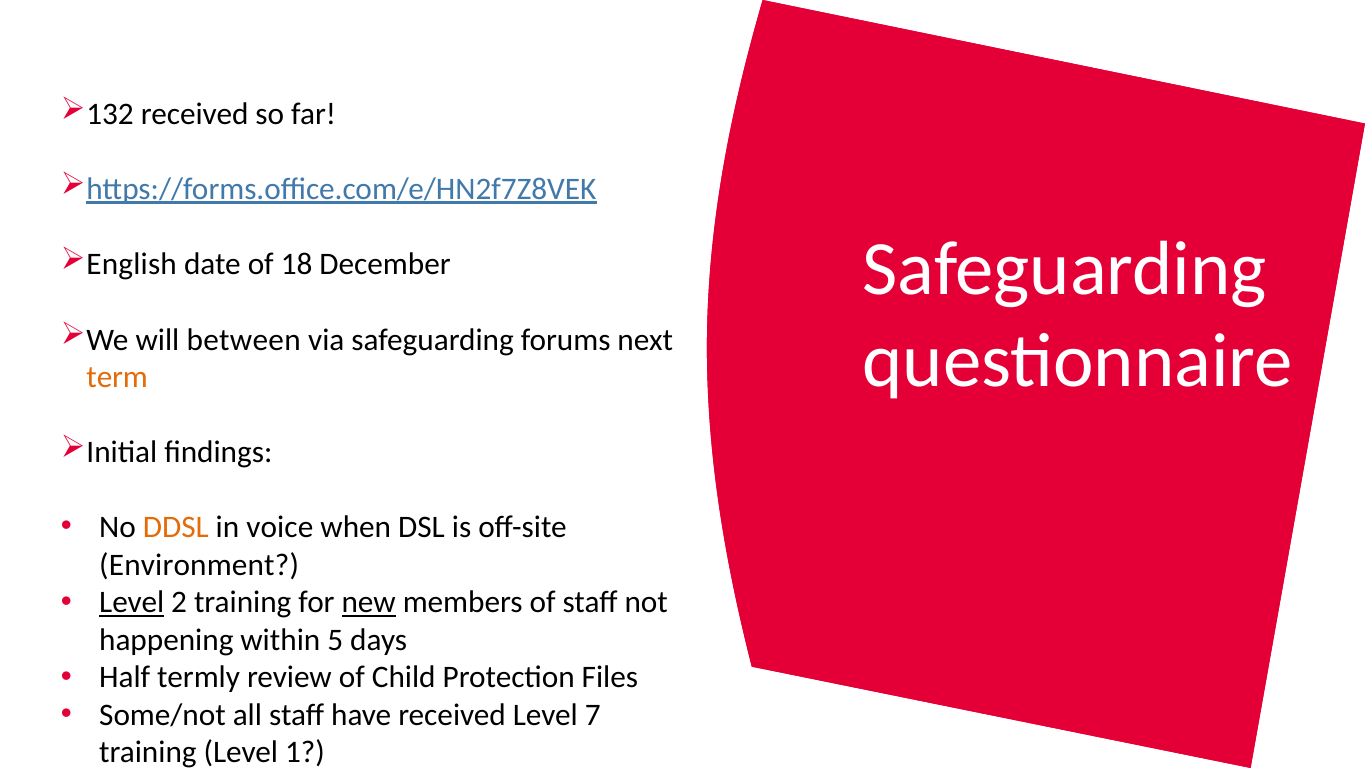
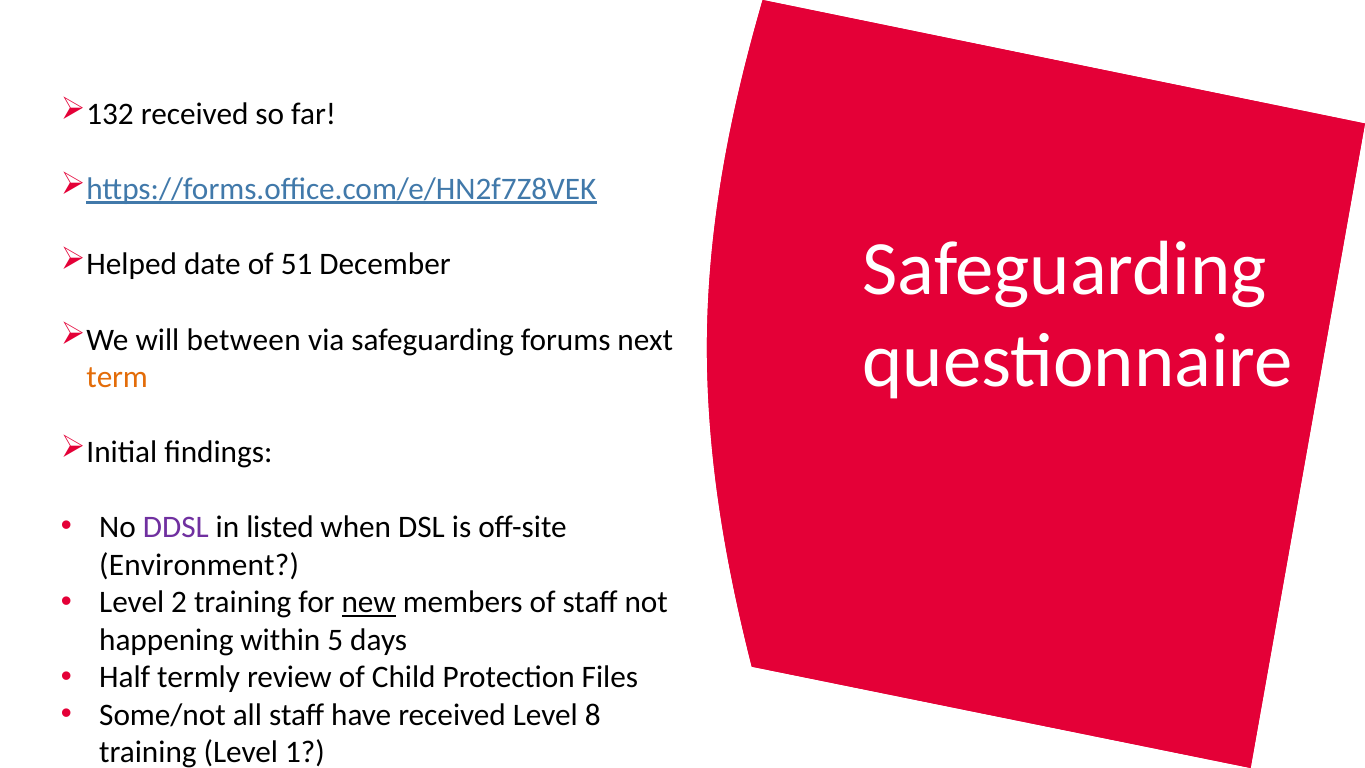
English: English -> Helped
18: 18 -> 51
DDSL colour: orange -> purple
voice: voice -> listed
Level at (132, 602) underline: present -> none
7: 7 -> 8
